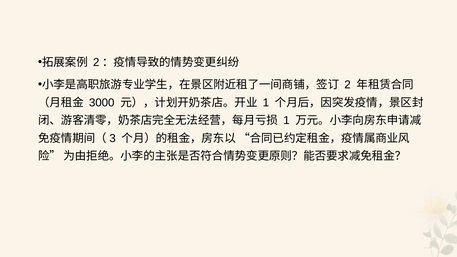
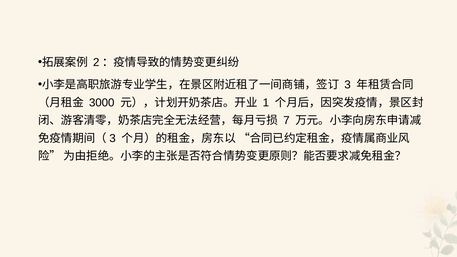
2: 2 -> 3
1 at (286, 120): 1 -> 7
